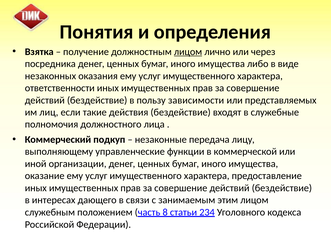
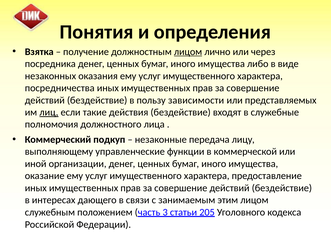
ответственности: ответственности -> посредничества
лиц underline: none -> present
8: 8 -> 3
234: 234 -> 205
